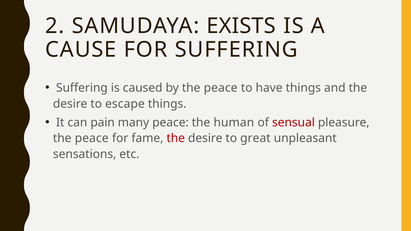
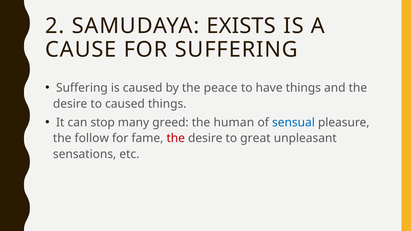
to escape: escape -> caused
pain: pain -> stop
many peace: peace -> greed
sensual colour: red -> blue
peace at (92, 138): peace -> follow
